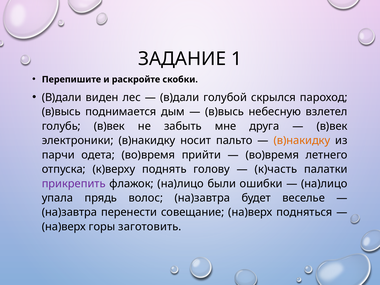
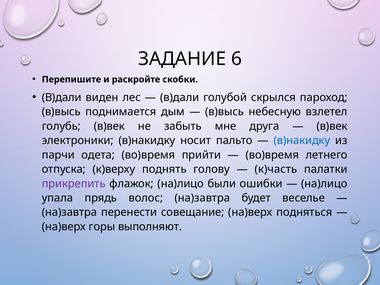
1: 1 -> 6
в)накидку at (302, 141) colour: orange -> blue
заготовить: заготовить -> выполняют
